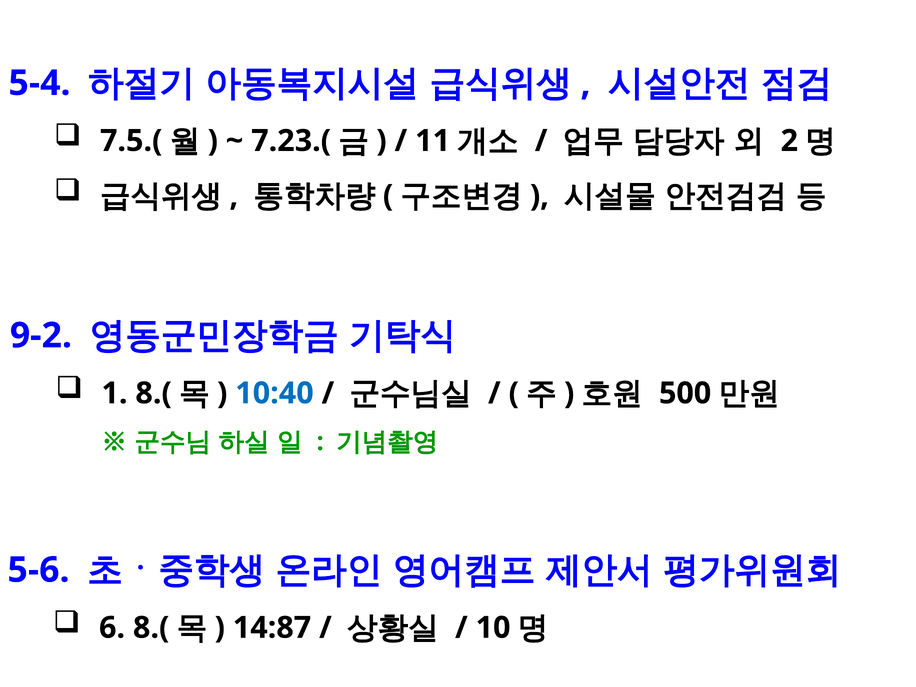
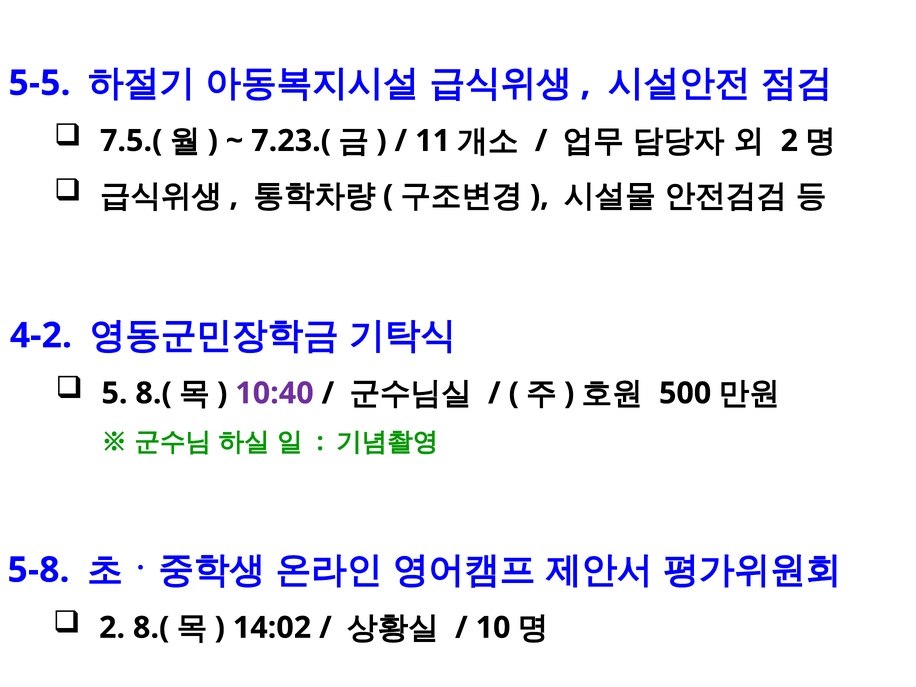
5-4: 5-4 -> 5-5
9-2: 9-2 -> 4-2
1: 1 -> 5
10:40 colour: blue -> purple
5-6: 5-6 -> 5-8
6 at (112, 628): 6 -> 2
14:87: 14:87 -> 14:02
